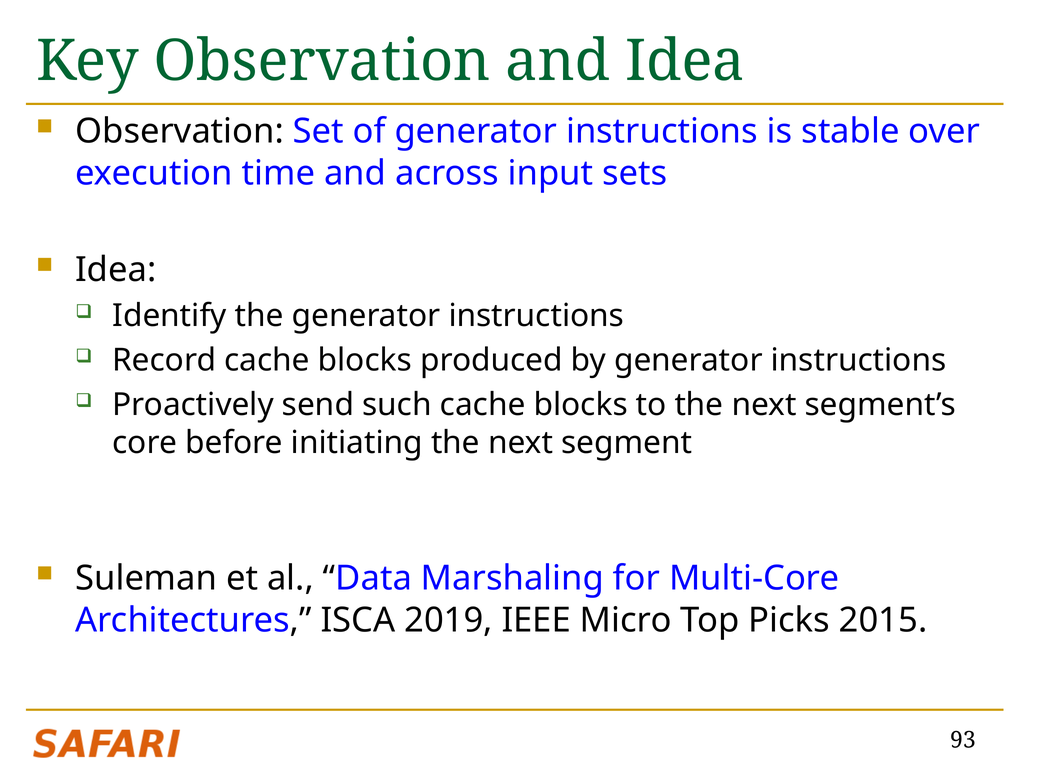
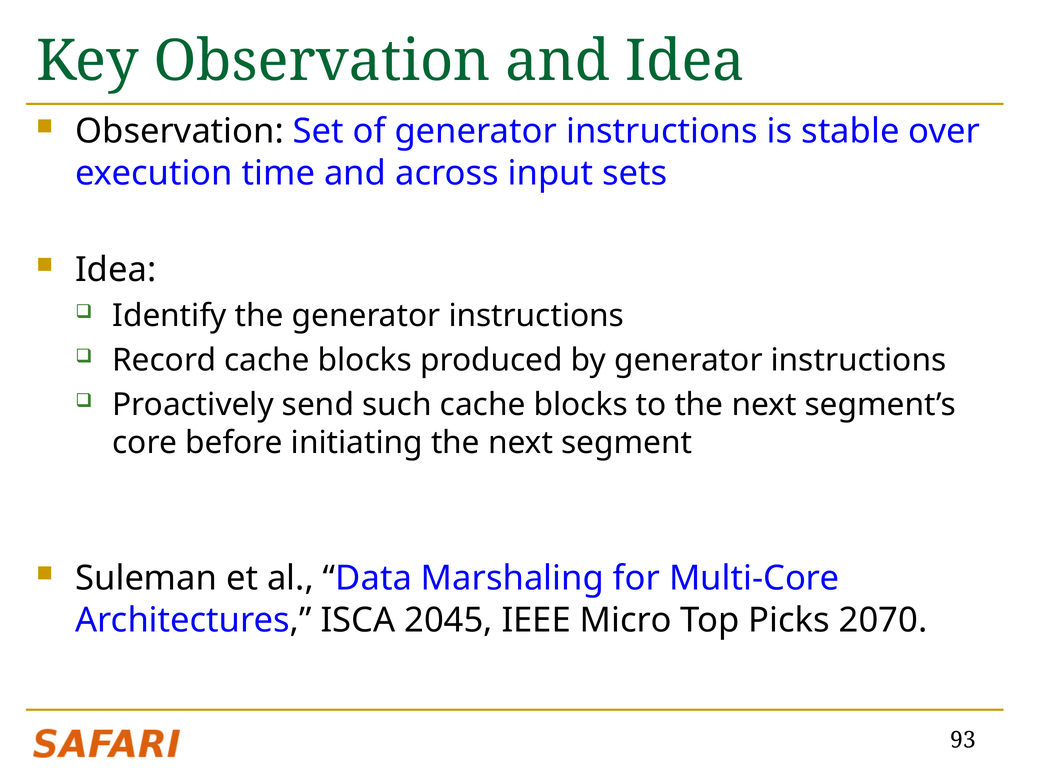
2019: 2019 -> 2045
2015: 2015 -> 2070
